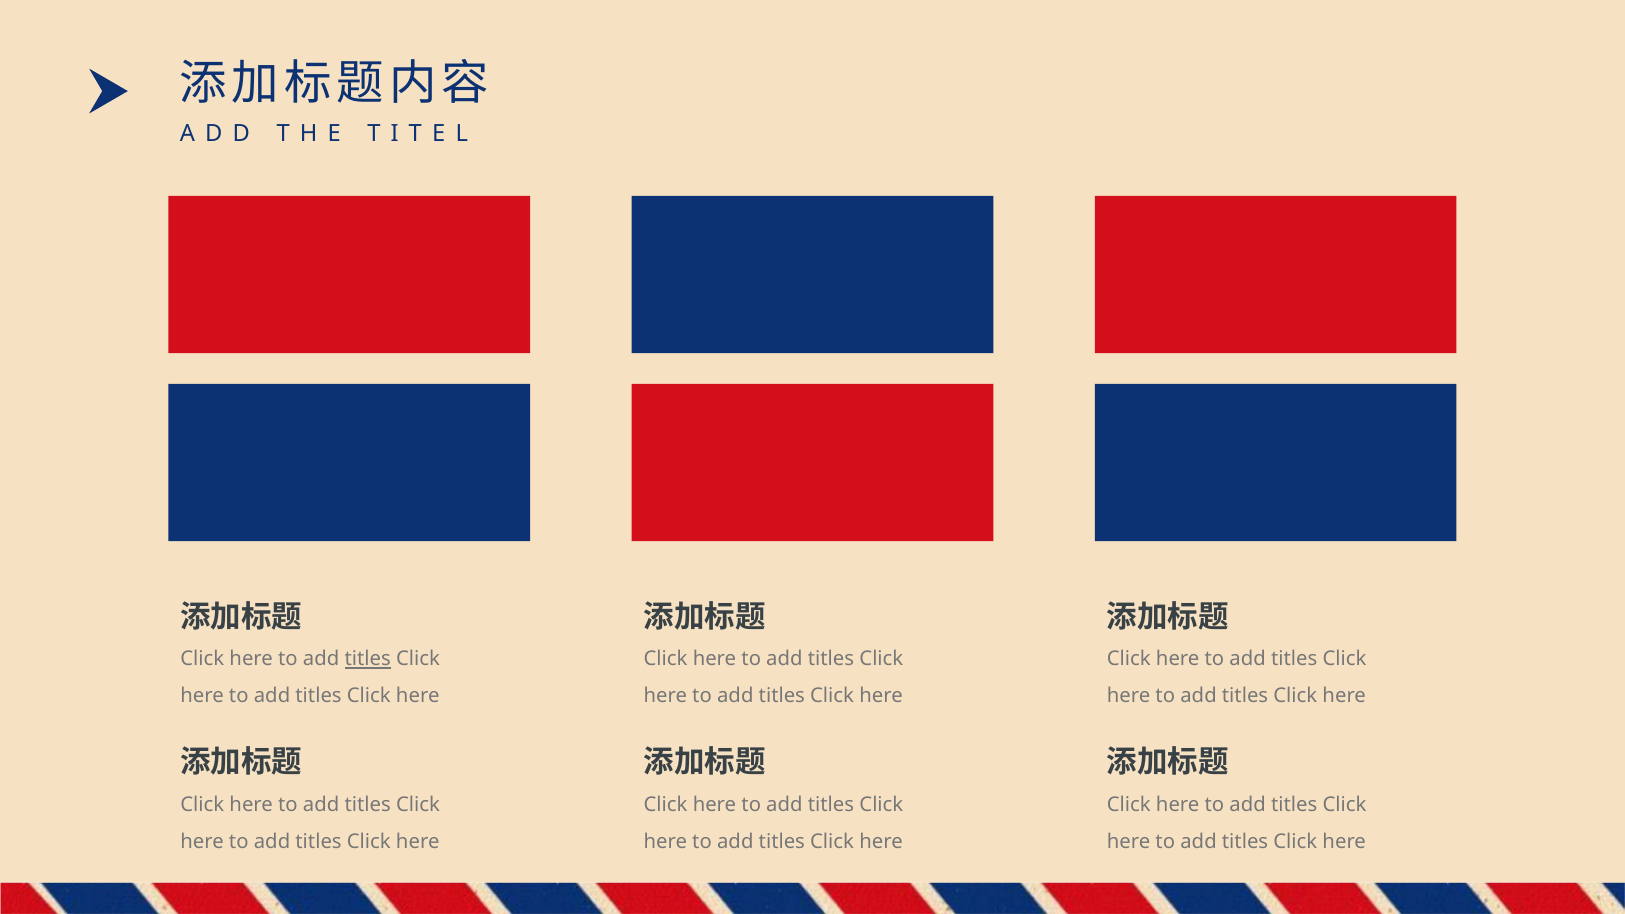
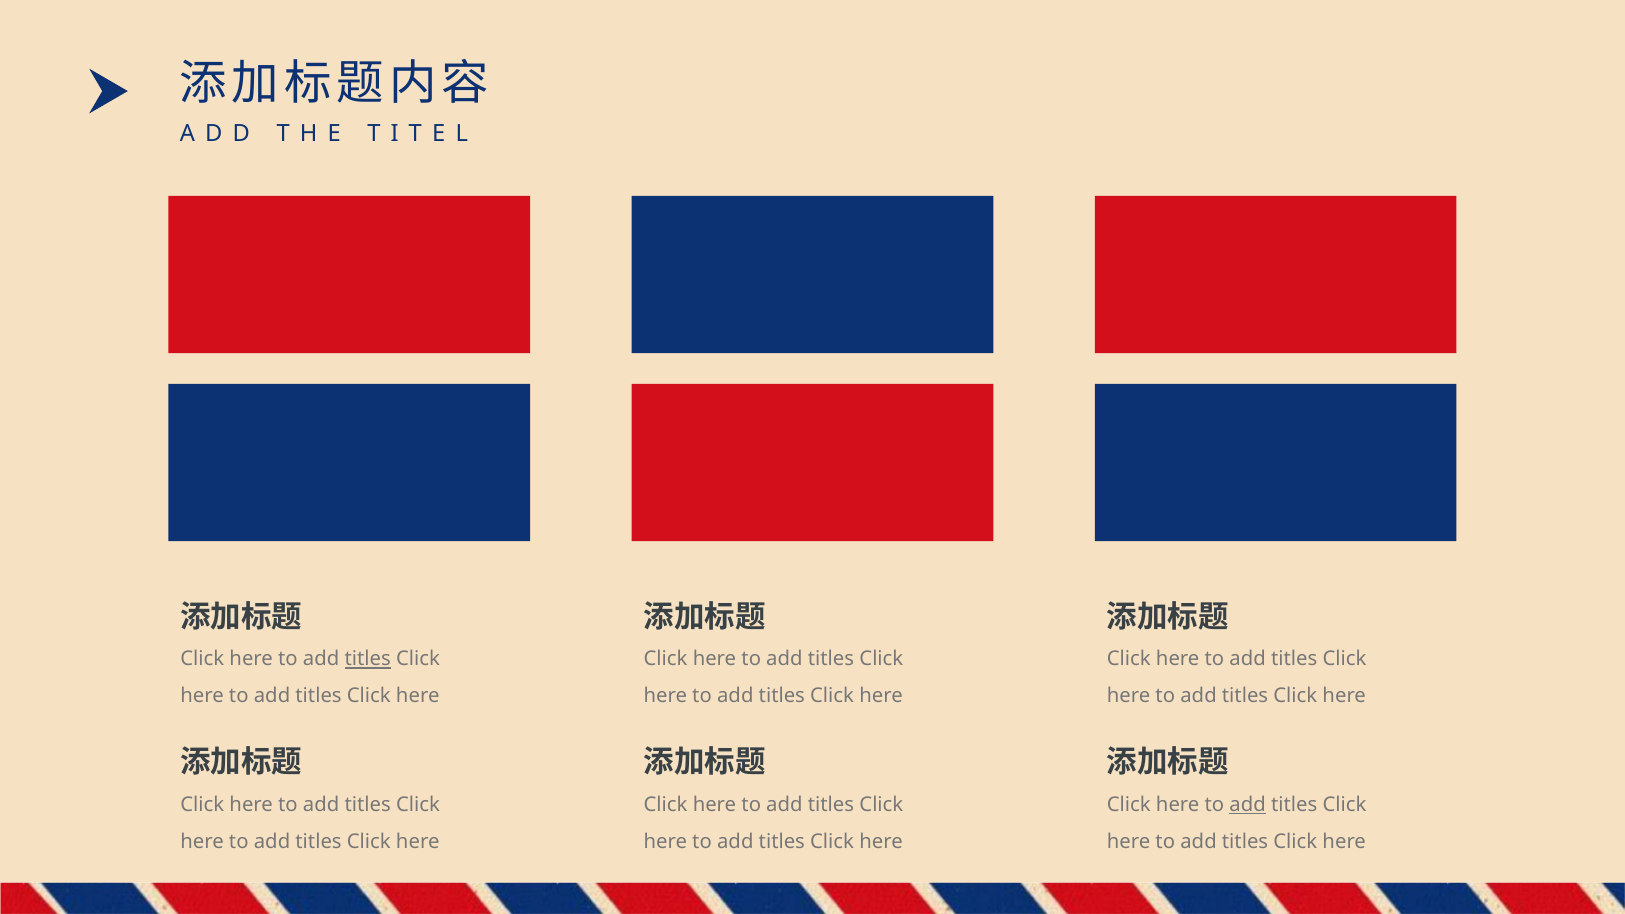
add at (1248, 805) underline: none -> present
